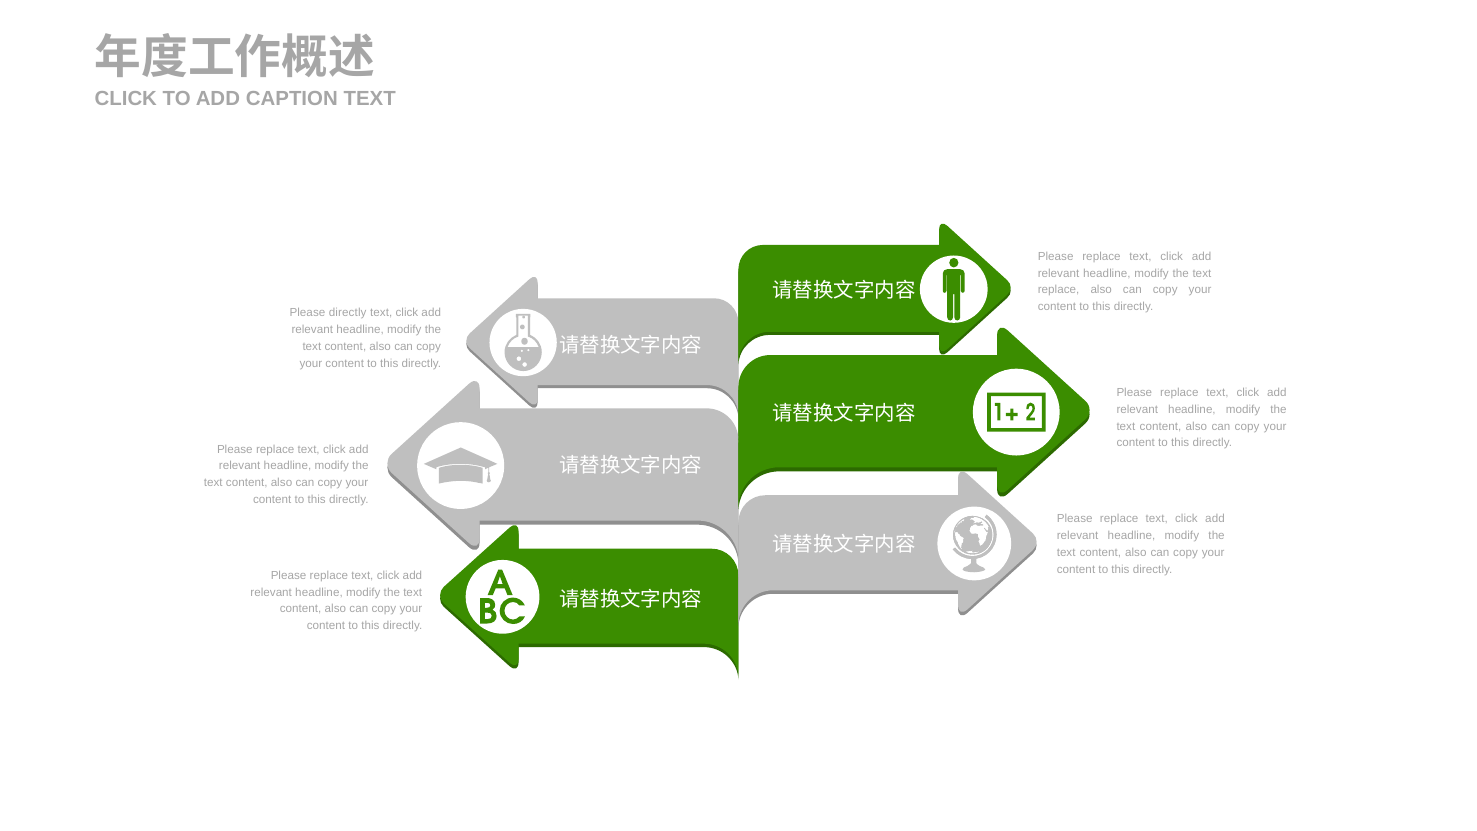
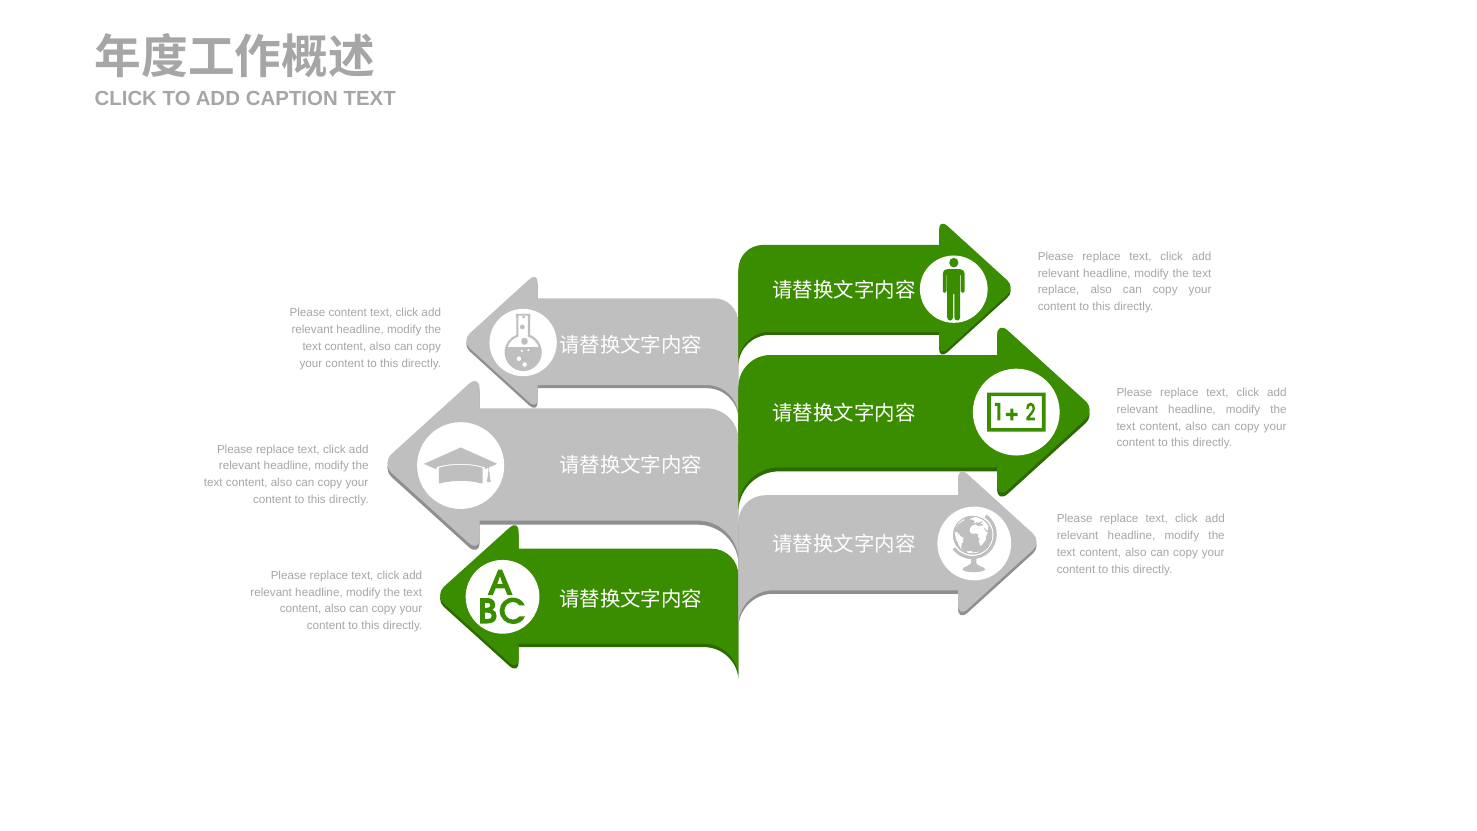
Please directly: directly -> content
